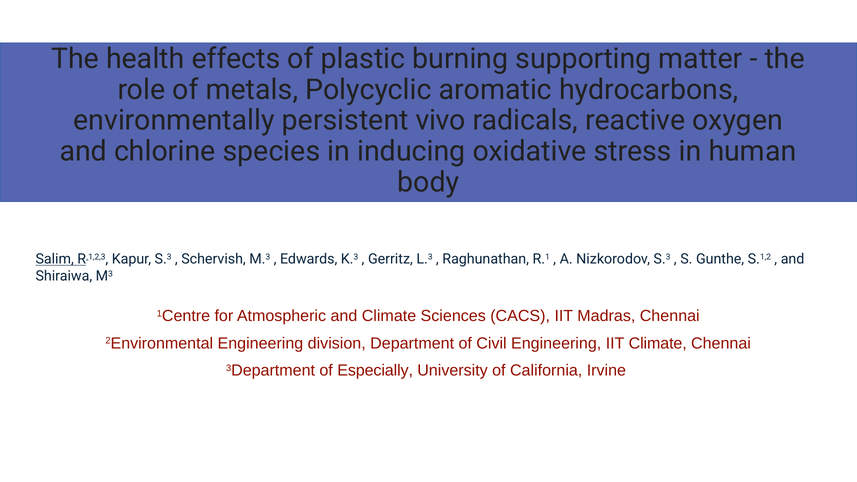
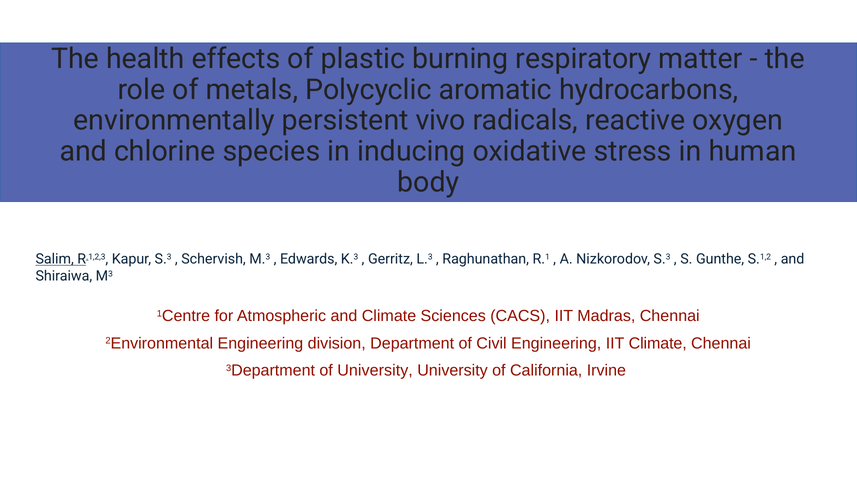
supporting: supporting -> respiratory
of Especially: Especially -> University
